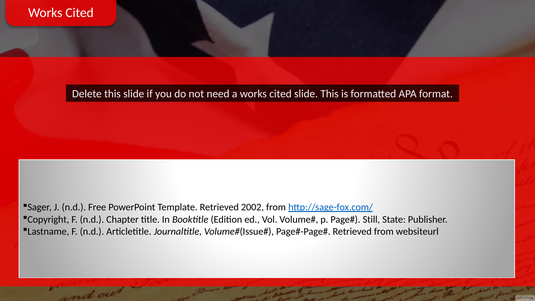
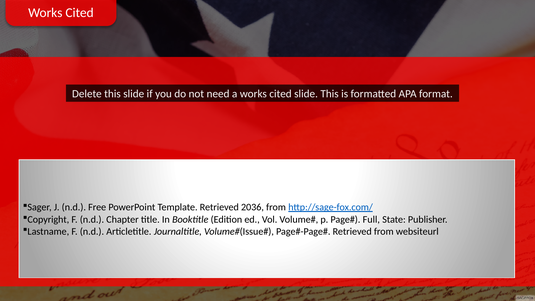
2002: 2002 -> 2036
Still: Still -> Full
